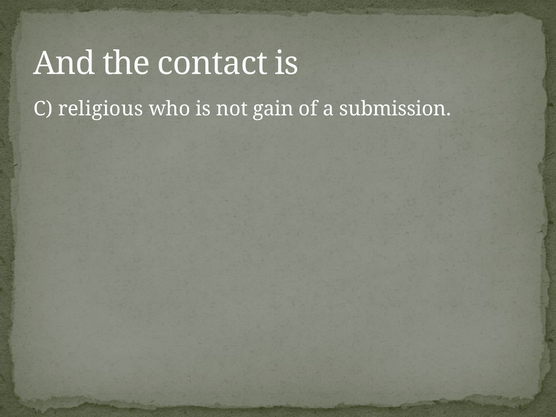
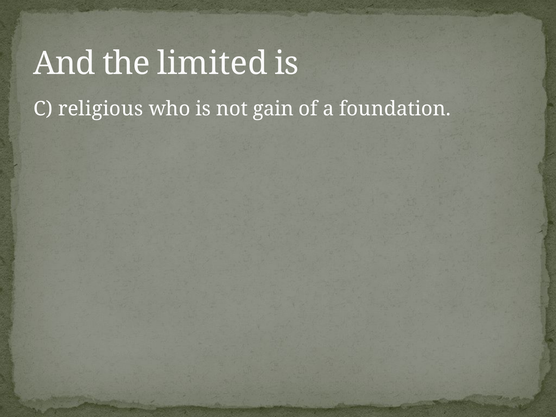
contact: contact -> limited
submission: submission -> foundation
